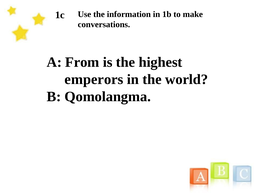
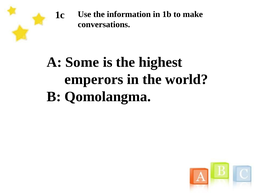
From: From -> Some
